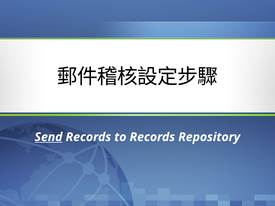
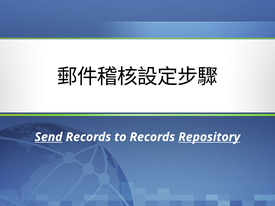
Repository underline: none -> present
